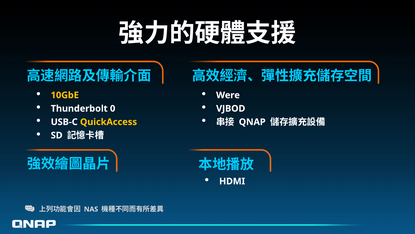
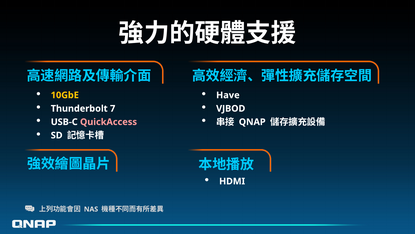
Were: Were -> Have
0: 0 -> 7
QuickAccess colour: yellow -> pink
